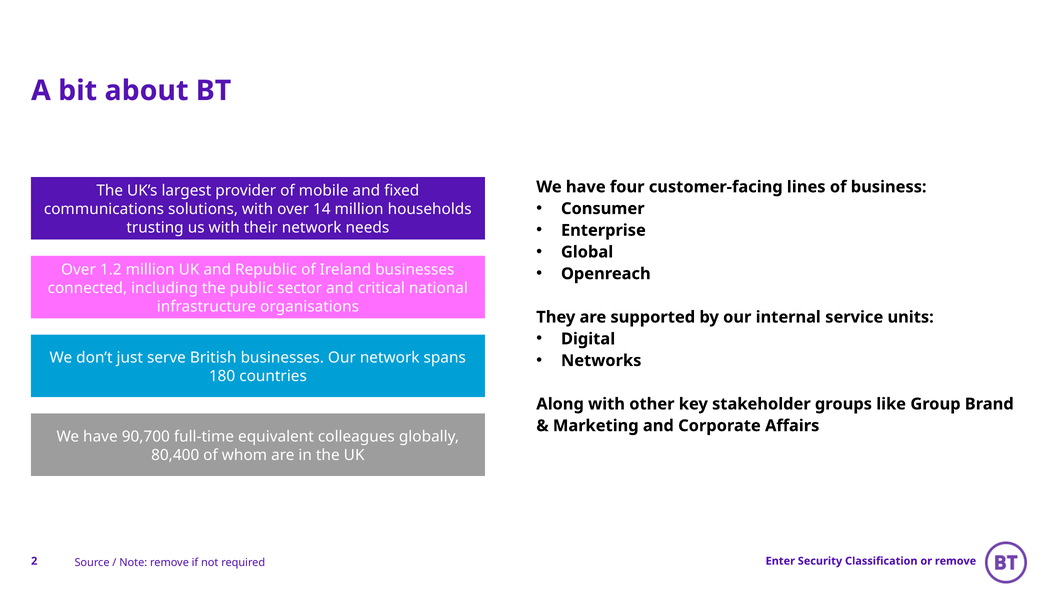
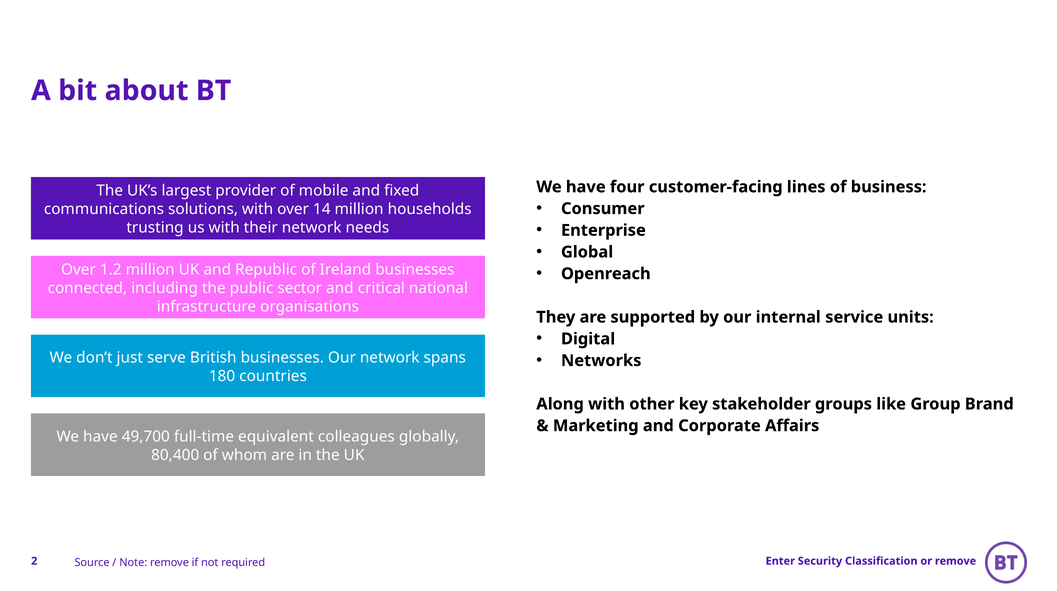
90,700: 90,700 -> 49,700
